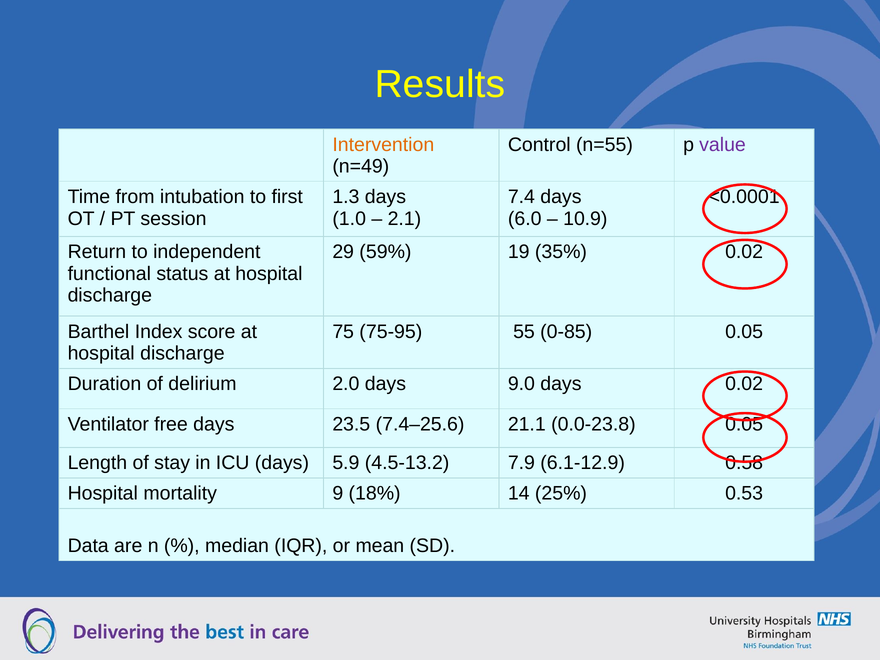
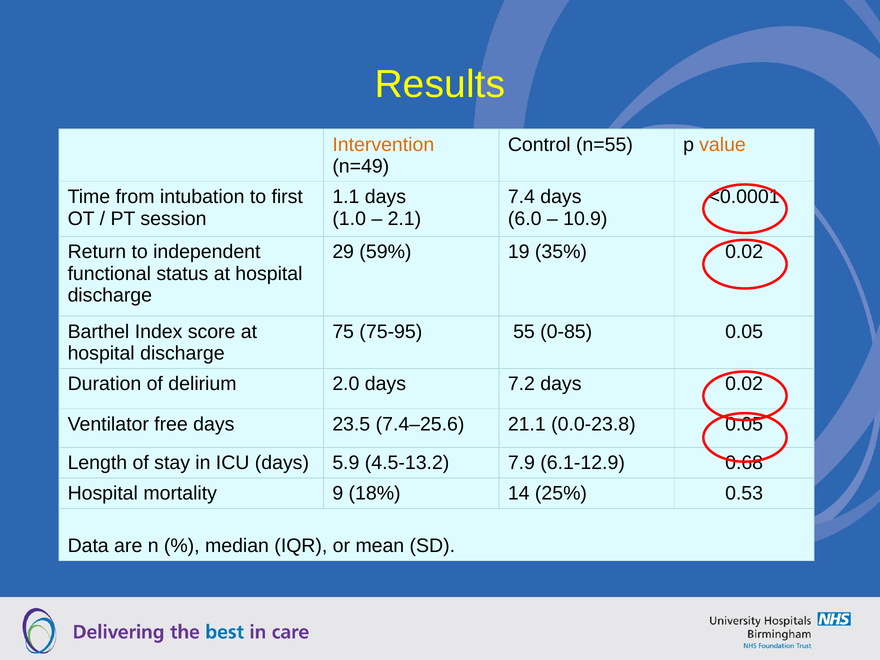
value colour: purple -> orange
1.3: 1.3 -> 1.1
9.0: 9.0 -> 7.2
0.58: 0.58 -> 0.68
